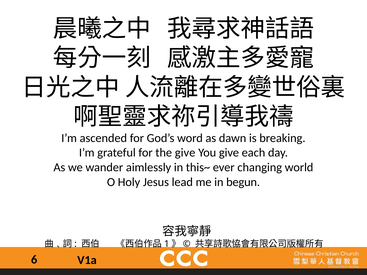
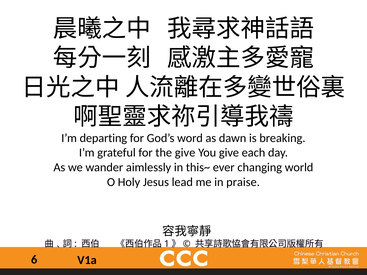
ascended: ascended -> departing
begun: begun -> praise
